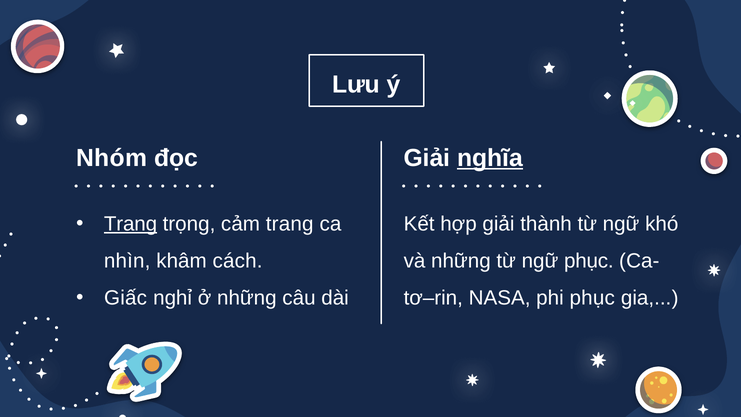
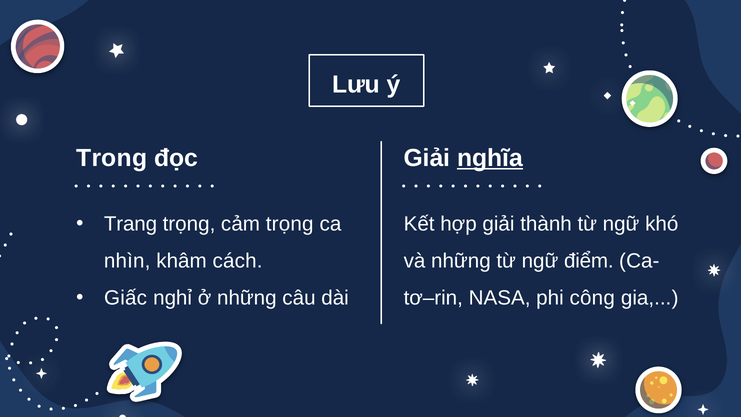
Nhóm: Nhóm -> Trong
Trang at (131, 224) underline: present -> none
cảm trang: trang -> trọng
ngữ phục: phục -> điểm
phi phục: phục -> công
